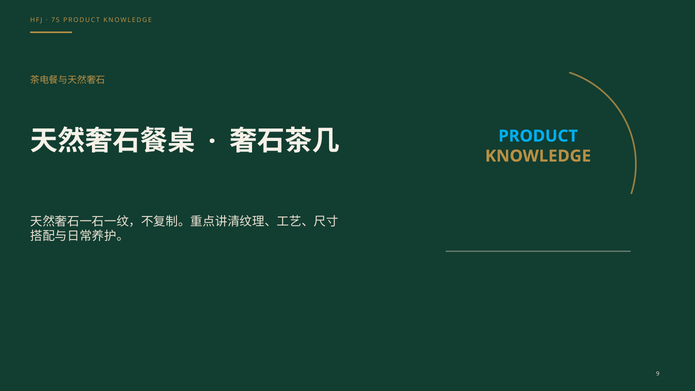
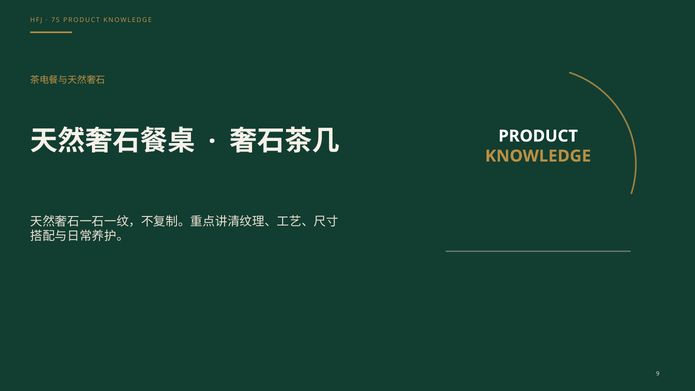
PRODUCT at (538, 136) colour: light blue -> white
